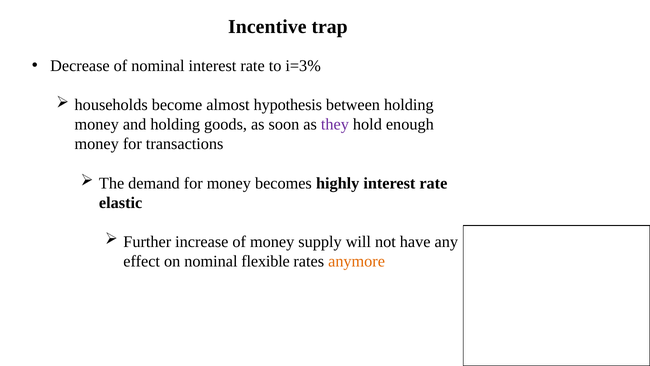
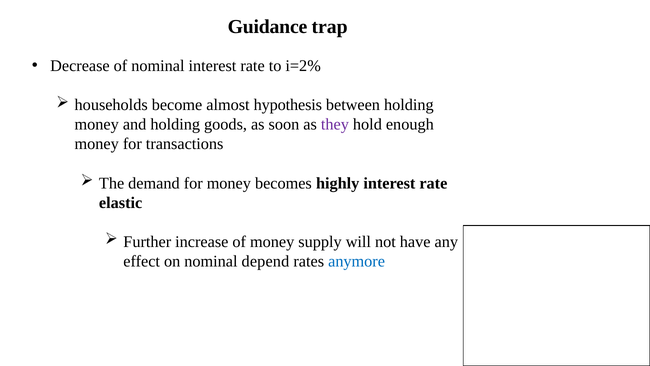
Incentive: Incentive -> Guidance
i=3%: i=3% -> i=2%
flexible: flexible -> depend
anymore colour: orange -> blue
